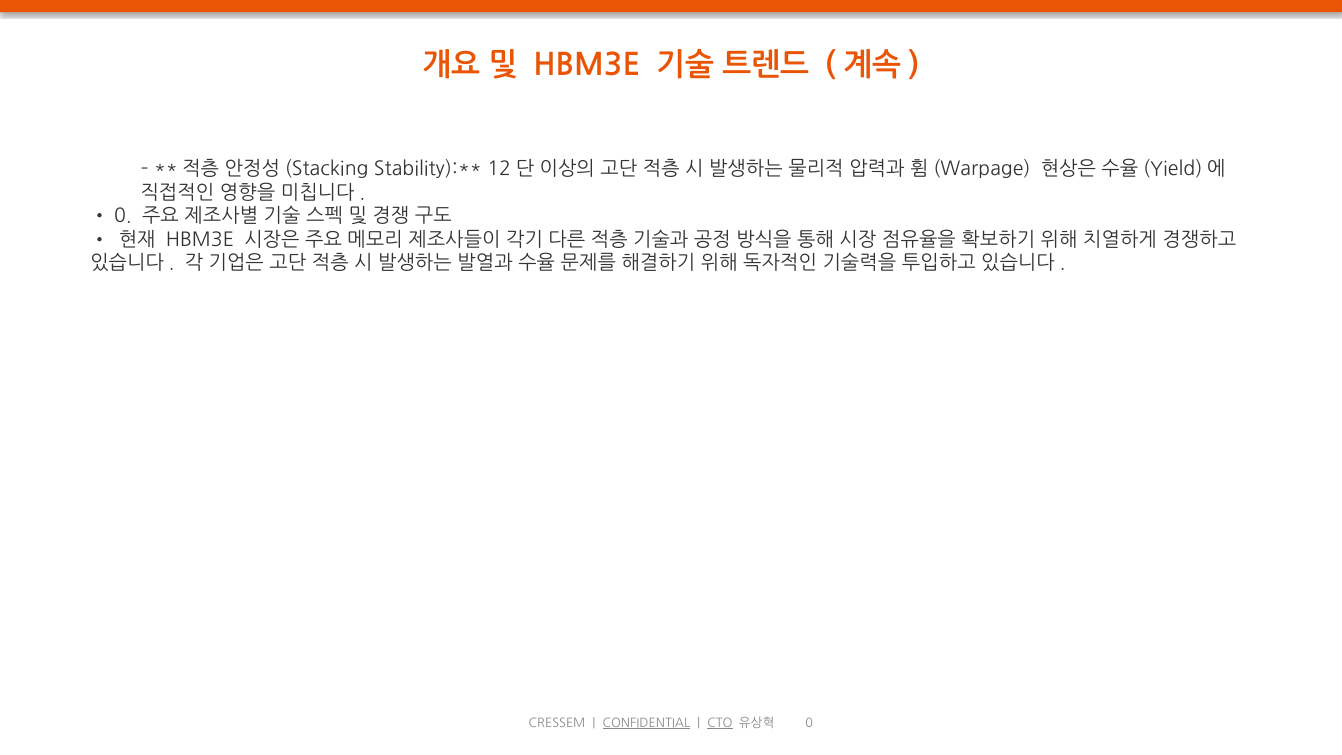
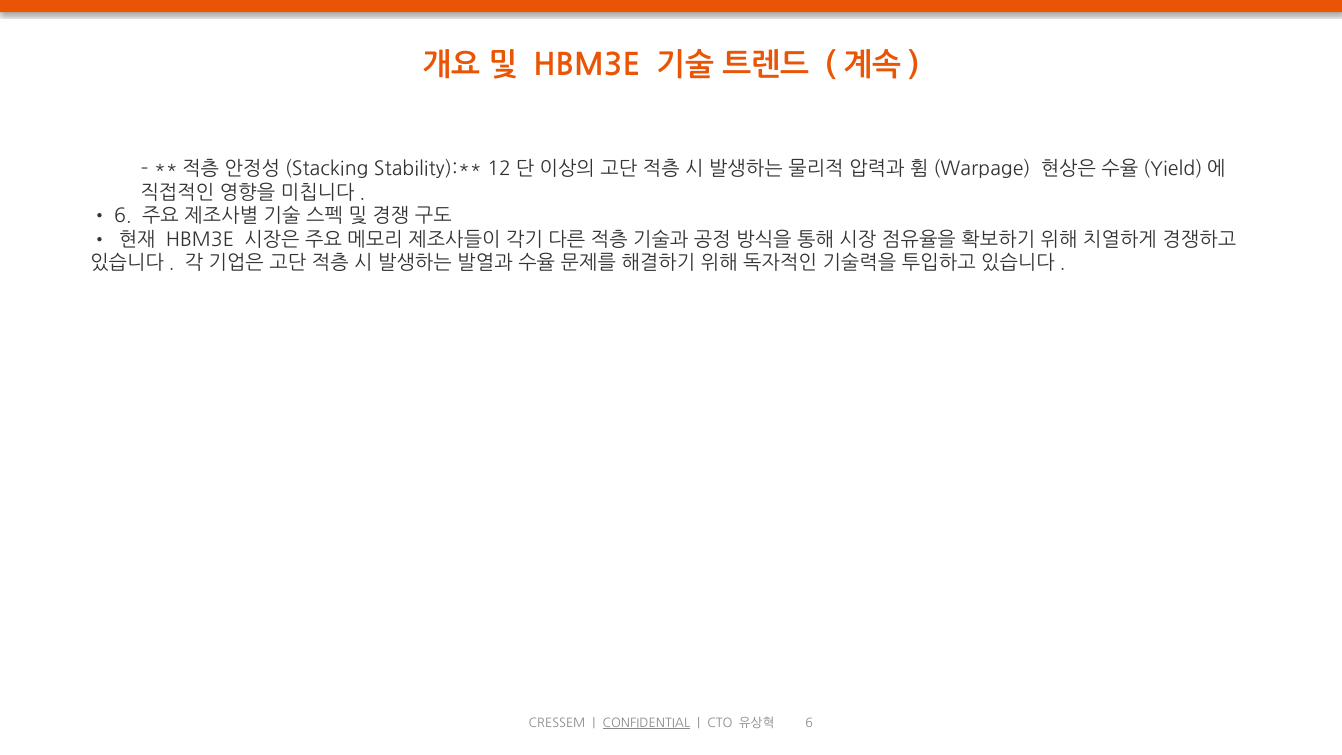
0 at (123, 216): 0 -> 6
CTO underline: present -> none
0 at (809, 723): 0 -> 6
